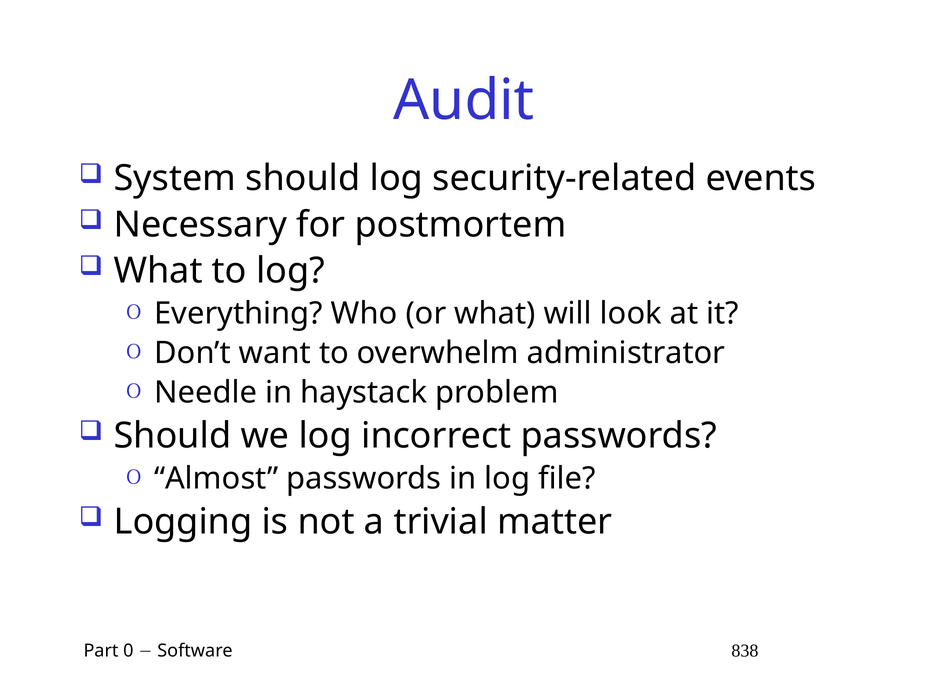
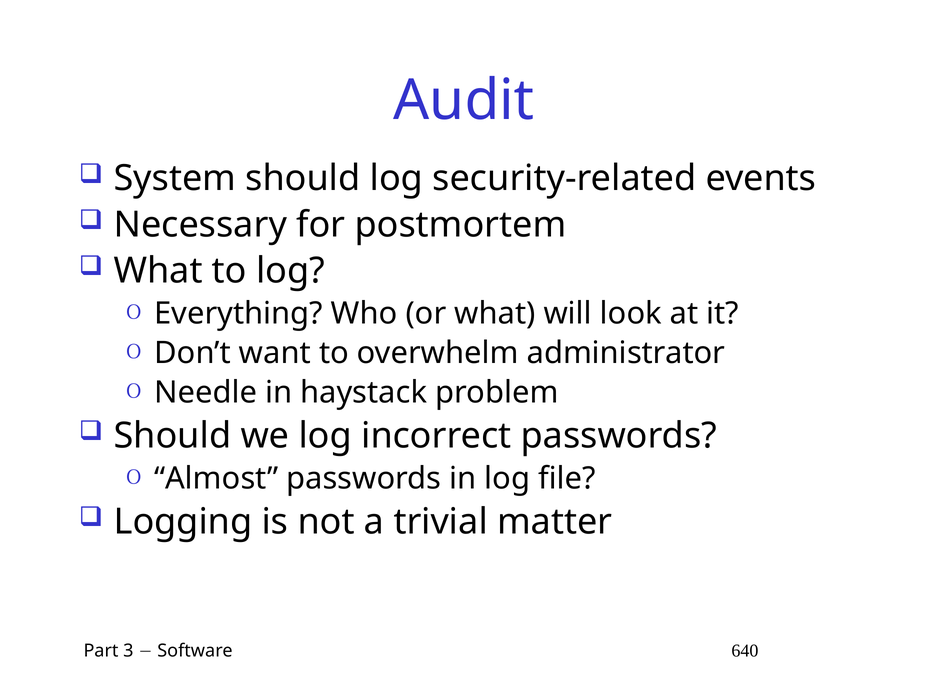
0: 0 -> 3
838: 838 -> 640
